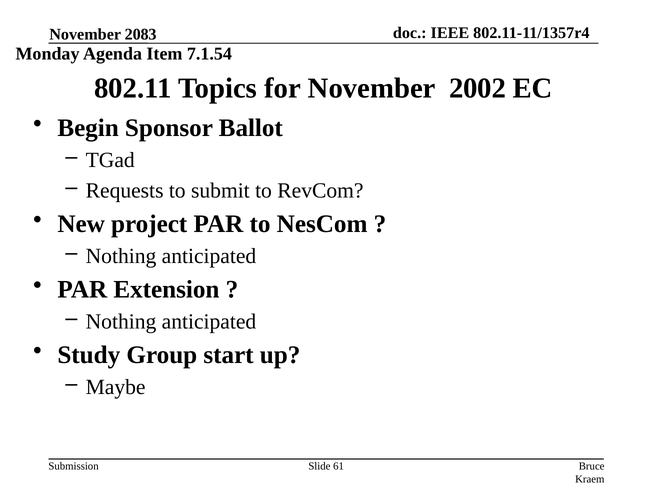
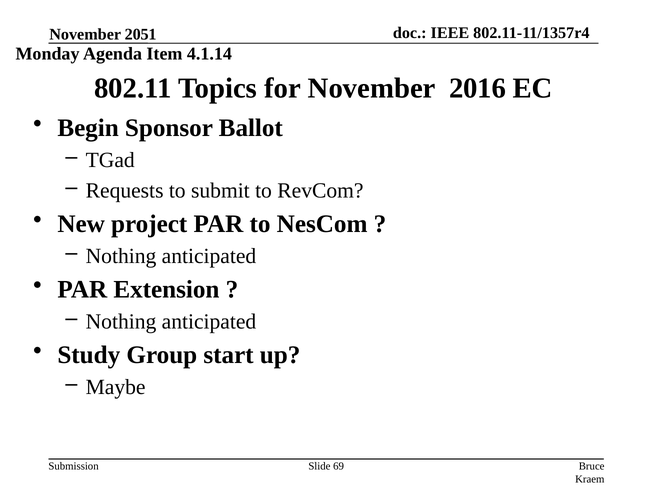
2083: 2083 -> 2051
7.1.54: 7.1.54 -> 4.1.14
2002: 2002 -> 2016
61: 61 -> 69
